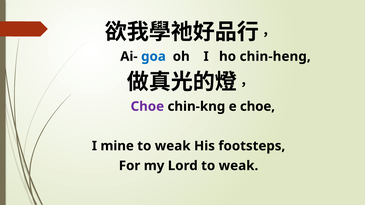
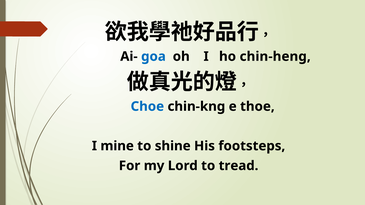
Choe at (147, 107) colour: purple -> blue
e choe: choe -> thoe
weak at (173, 146): weak -> shine
Lord to weak: weak -> tread
